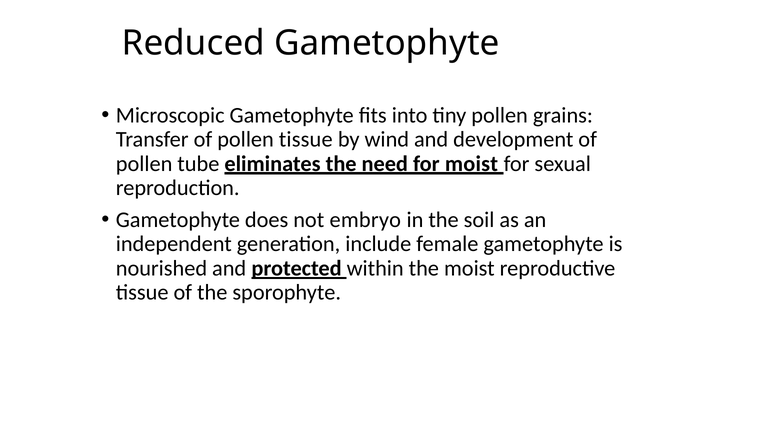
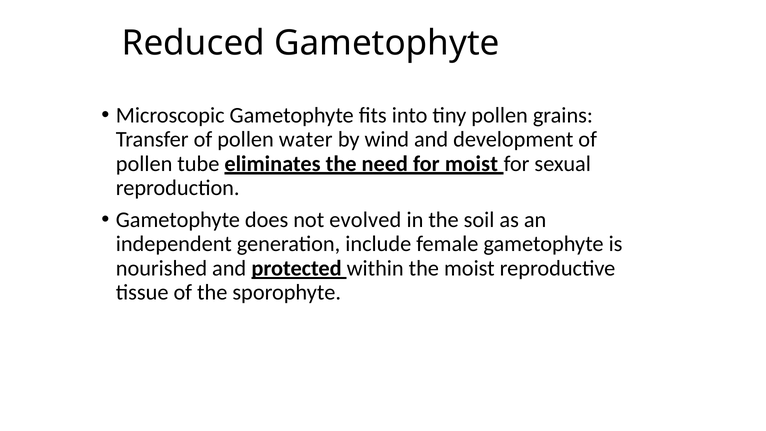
pollen tissue: tissue -> water
embryo: embryo -> evolved
